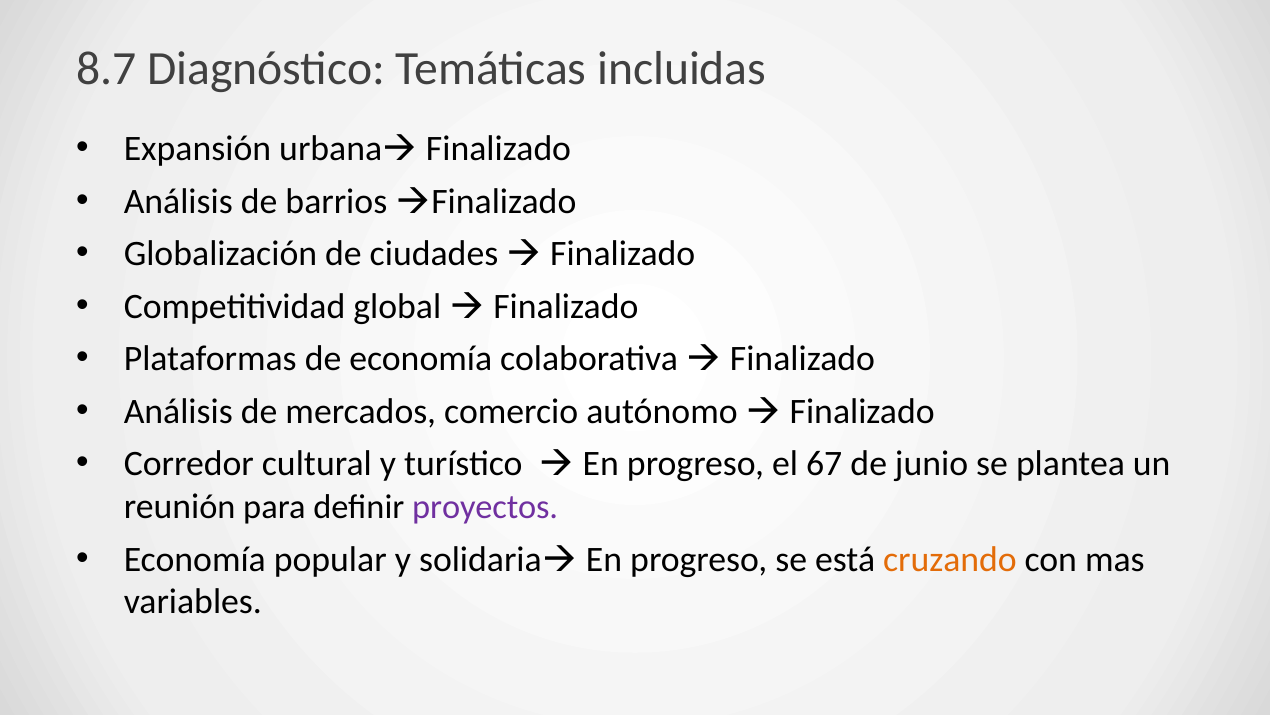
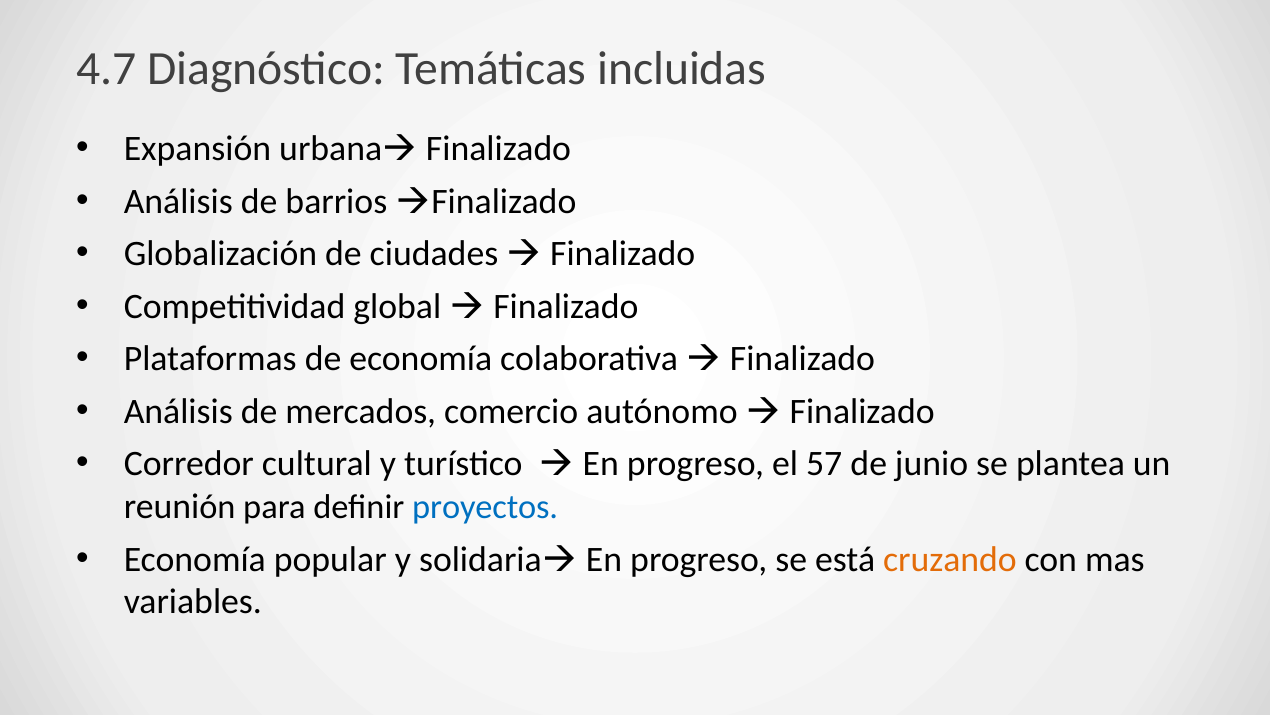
8.7: 8.7 -> 4.7
67: 67 -> 57
proyectos colour: purple -> blue
